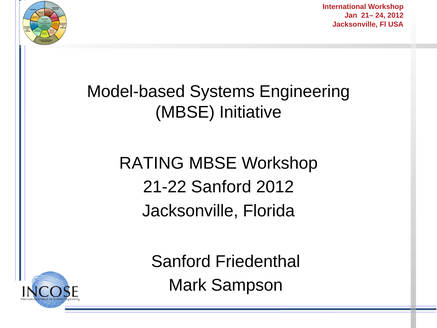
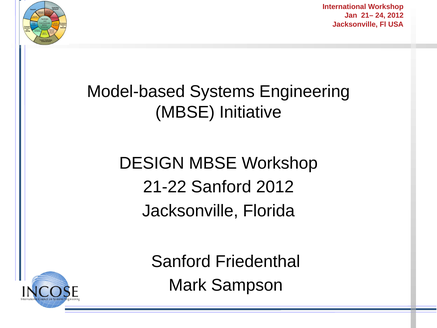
RATING: RATING -> DESIGN
